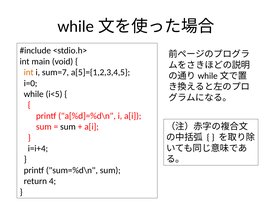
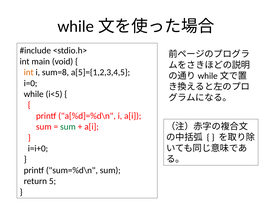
sum=7: sum=7 -> sum=8
sum at (68, 127) colour: black -> green
i=i+4: i=i+4 -> i=i+0
4: 4 -> 5
